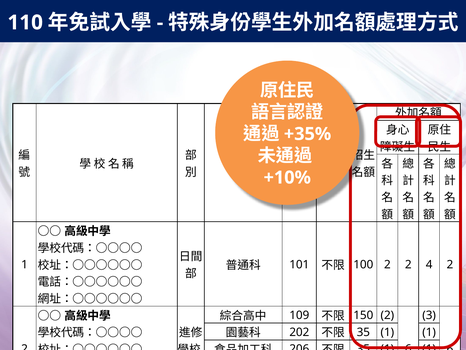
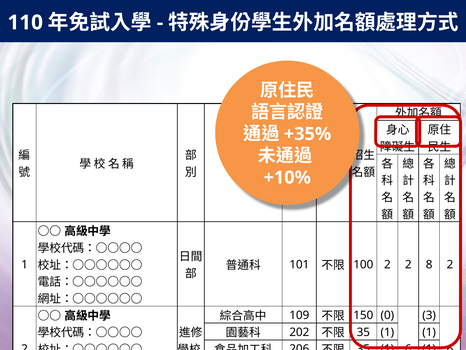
4: 4 -> 8
150 2: 2 -> 0
